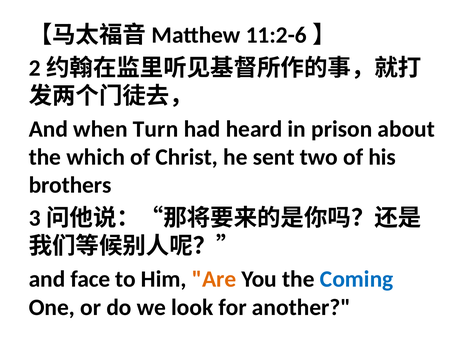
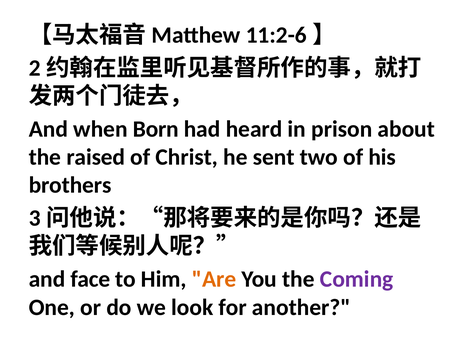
Turn: Turn -> Born
which: which -> raised
Coming colour: blue -> purple
